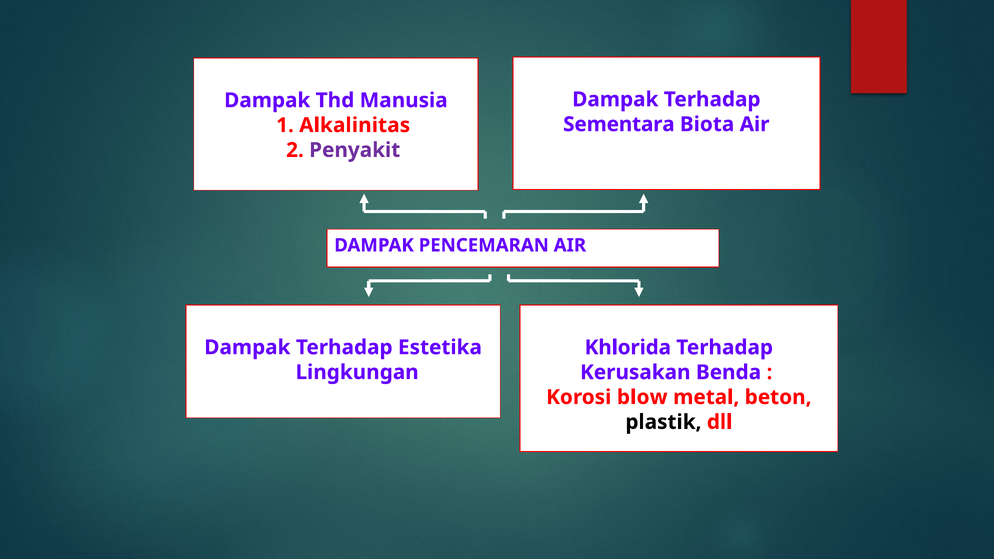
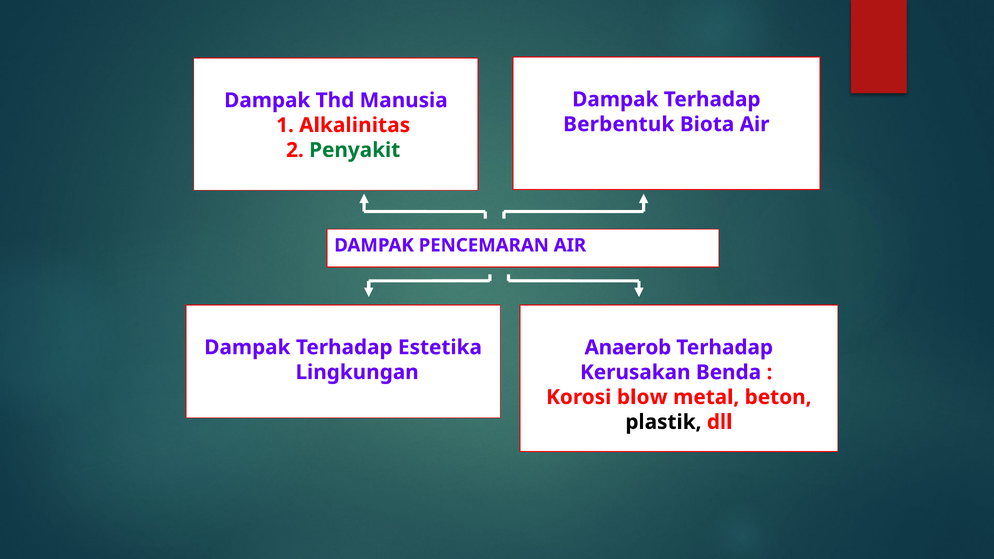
Sementara: Sementara -> Berbentuk
Penyakit colour: purple -> green
Khlorida: Khlorida -> Anaerob
